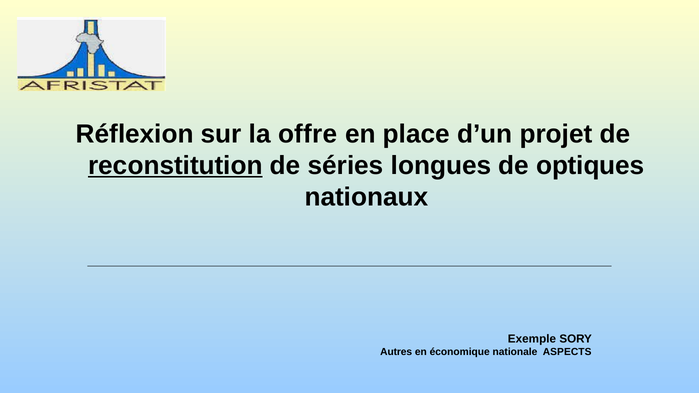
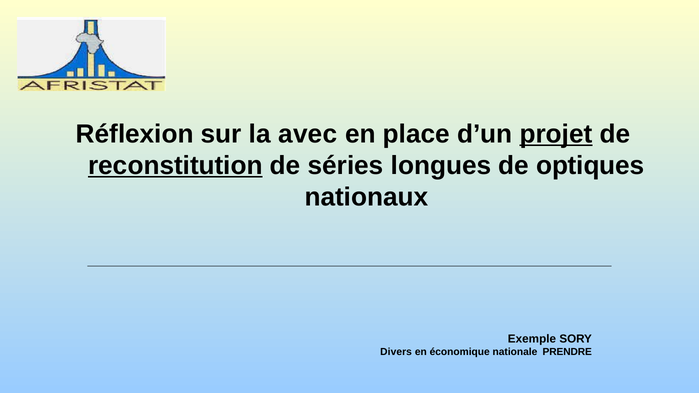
offre: offre -> avec
projet underline: none -> present
Autres: Autres -> Divers
ASPECTS: ASPECTS -> PRENDRE
